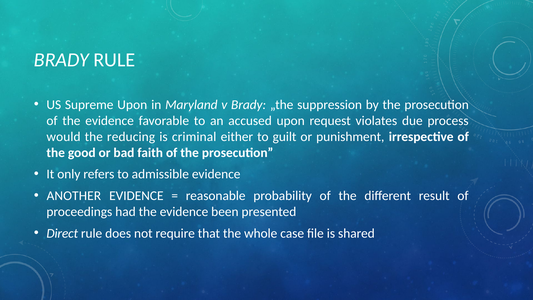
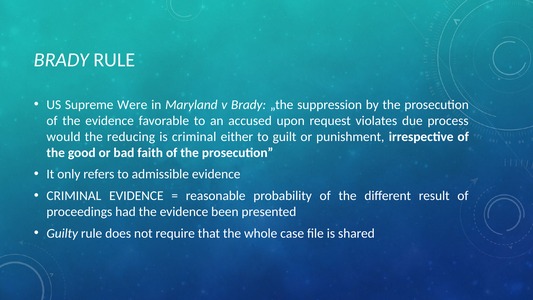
Supreme Upon: Upon -> Were
ANOTHER at (74, 196): ANOTHER -> CRIMINAL
Direct: Direct -> Guilty
